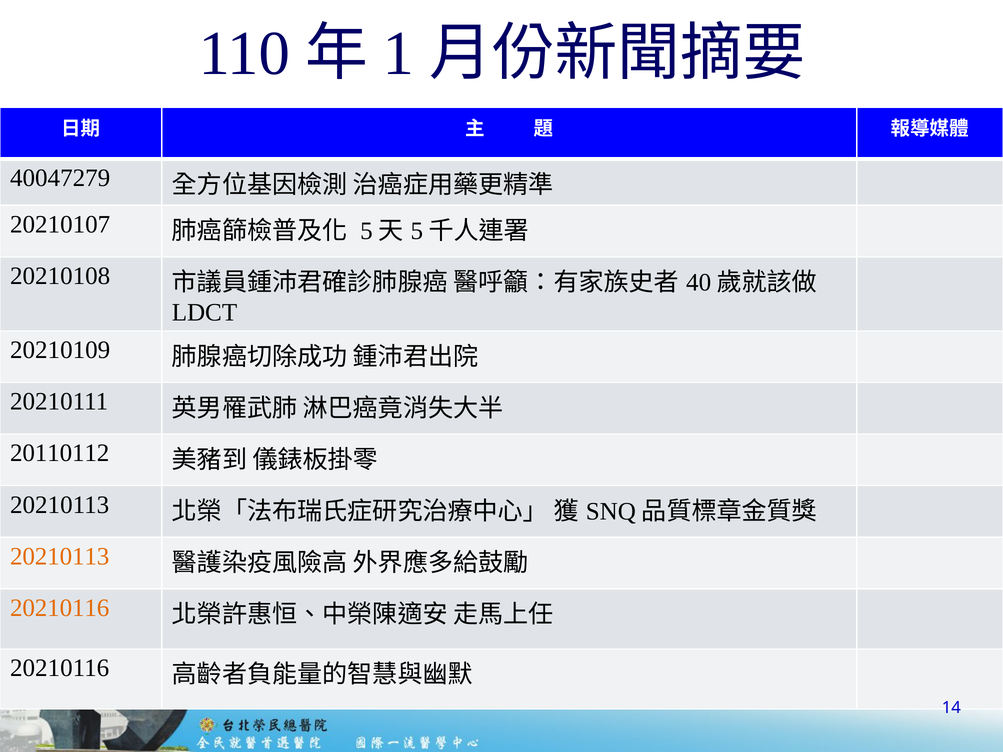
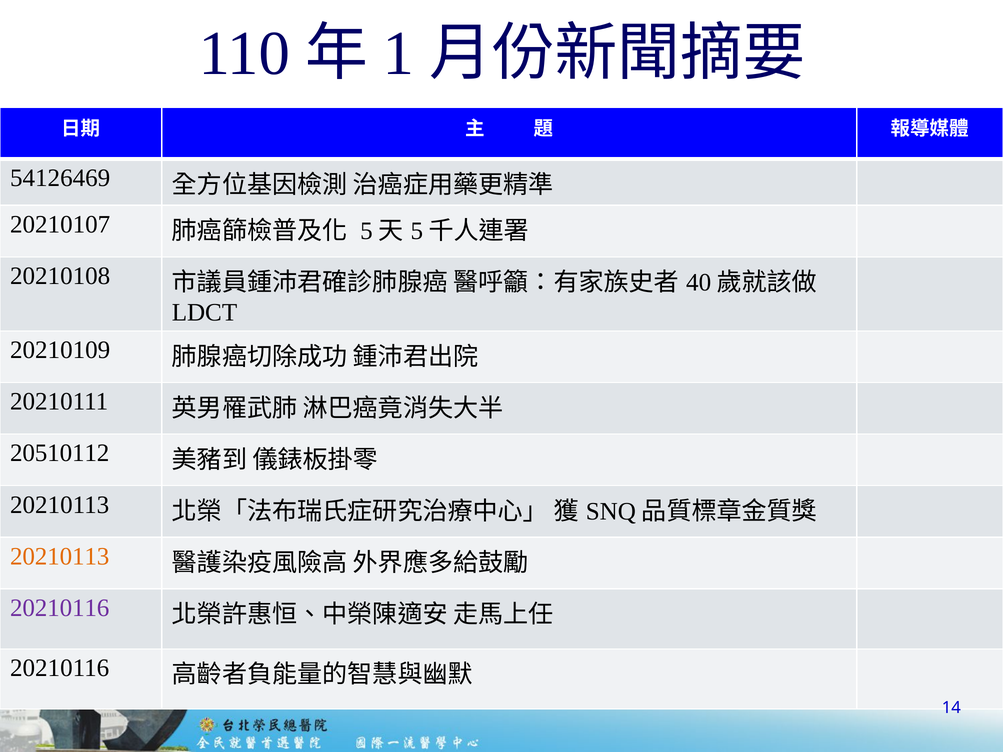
40047279: 40047279 -> 54126469
20110112: 20110112 -> 20510112
20210116 at (60, 608) colour: orange -> purple
